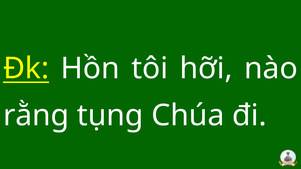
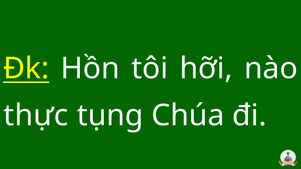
rằng: rằng -> thực
